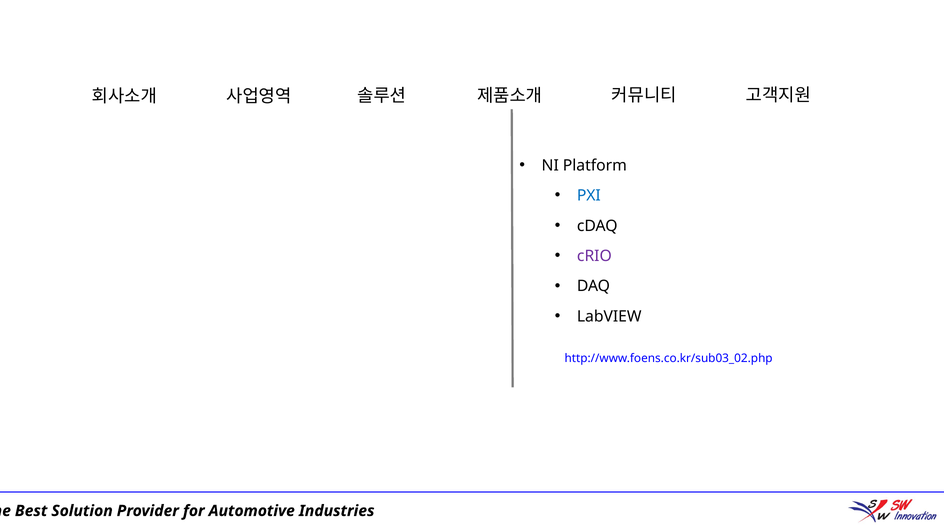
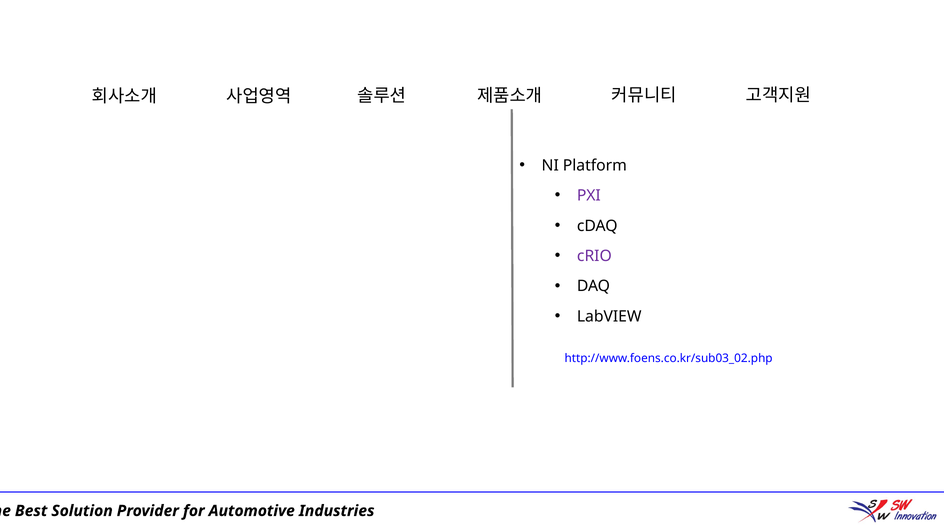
PXI colour: blue -> purple
